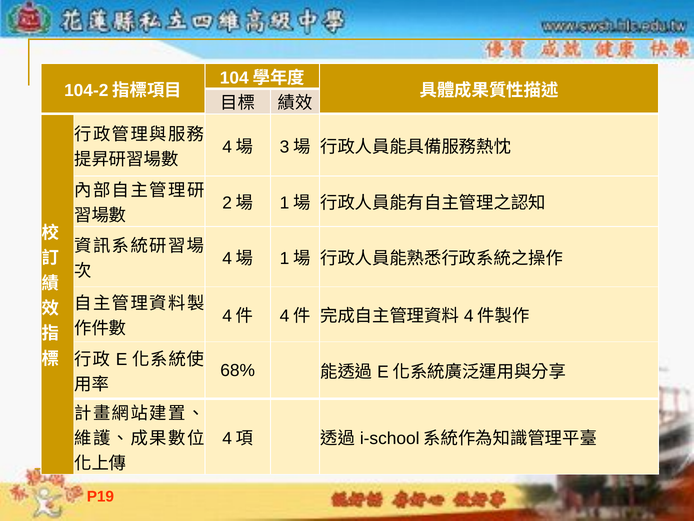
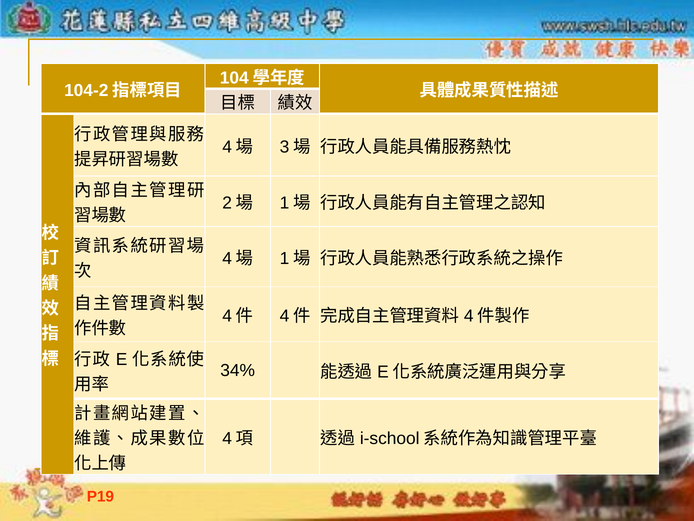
68%: 68% -> 34%
